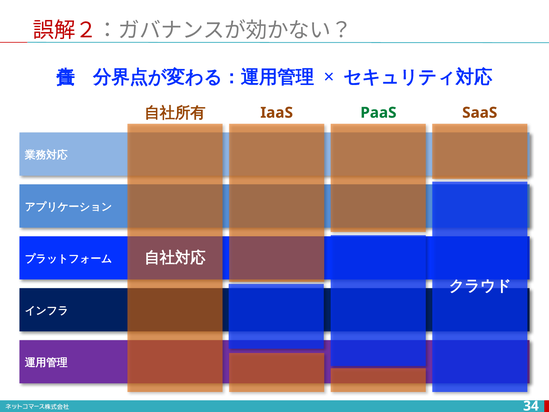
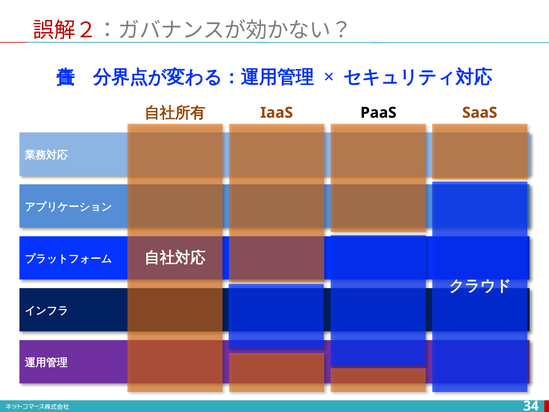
PaaS colour: green -> black
